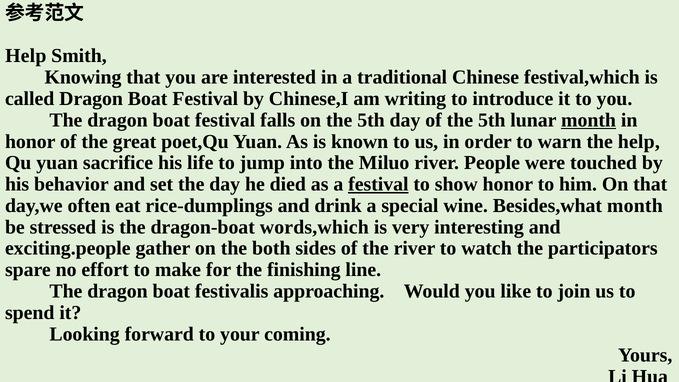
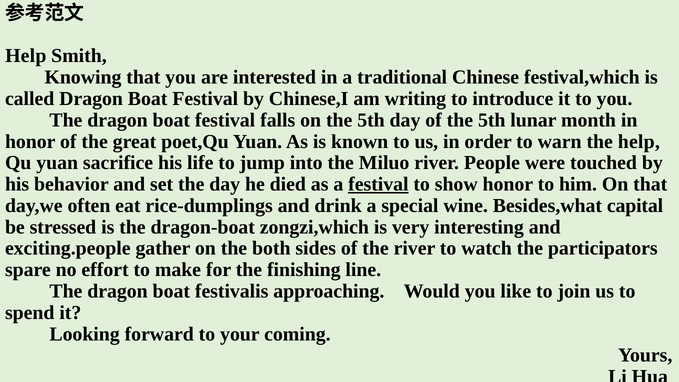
month at (589, 120) underline: present -> none
Besides,what month: month -> capital
words,which: words,which -> zongzi,which
